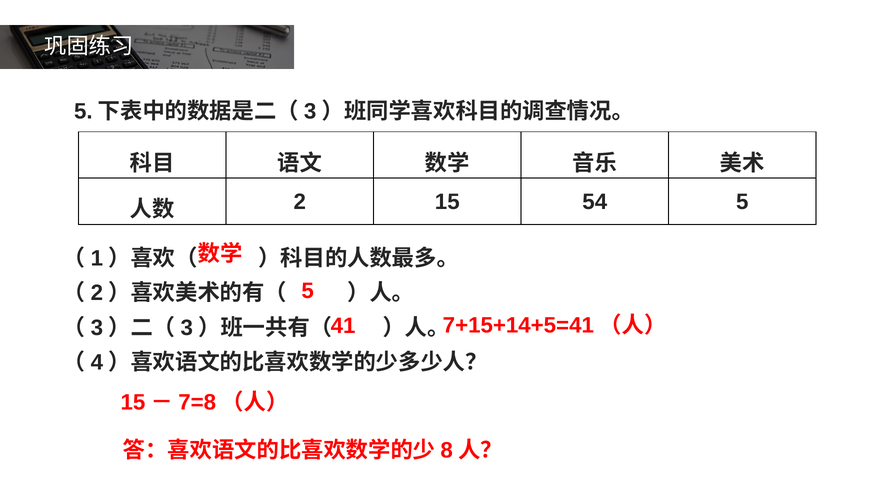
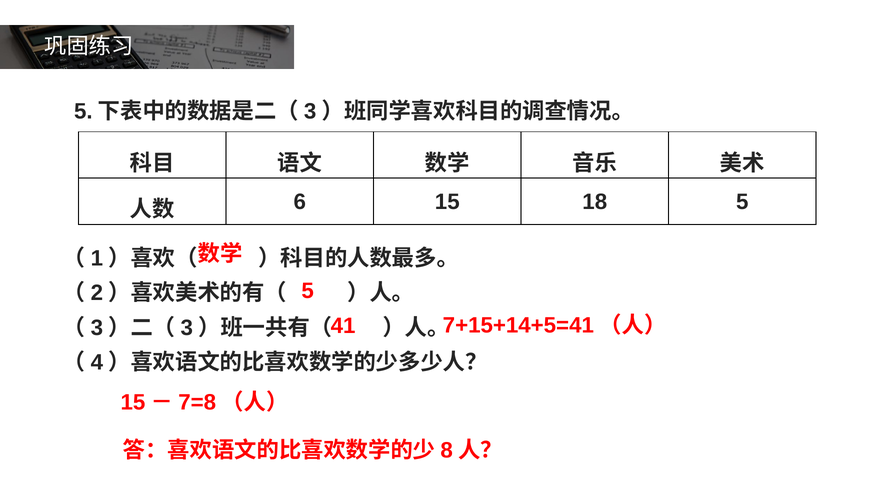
2: 2 -> 6
54: 54 -> 18
